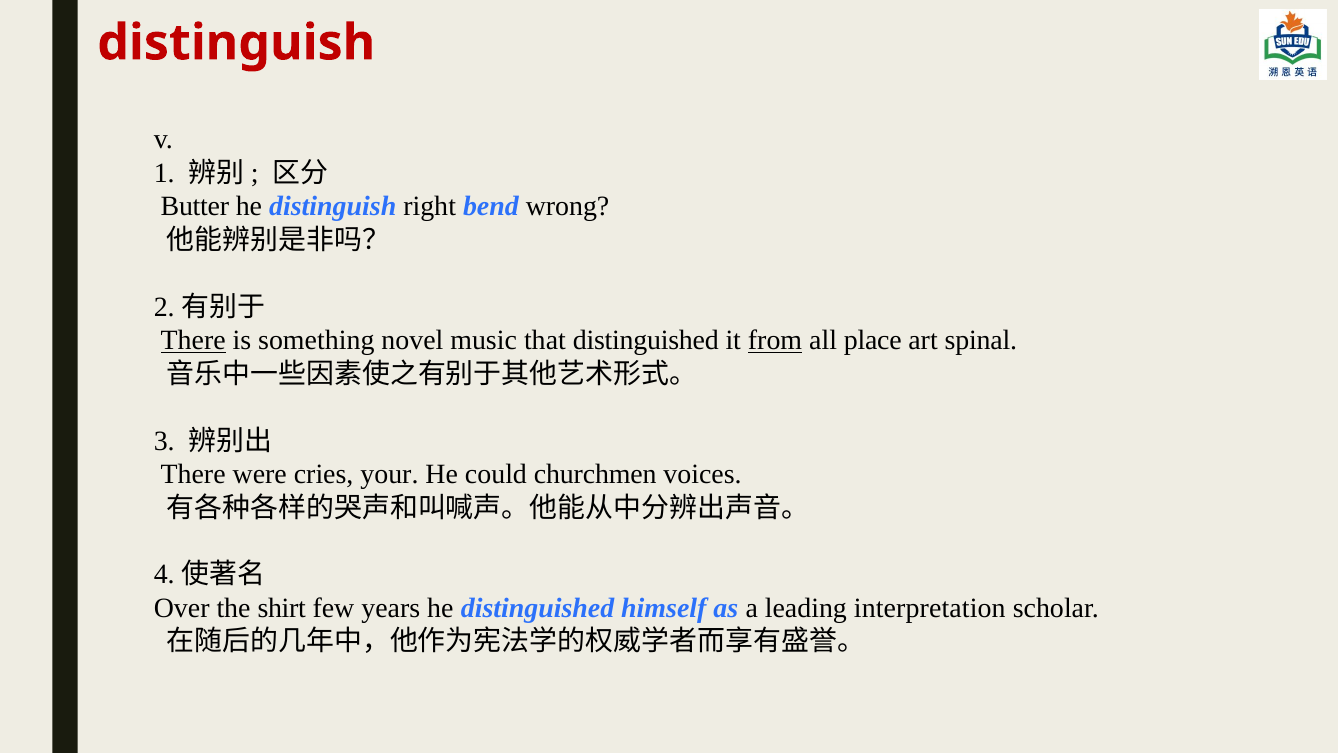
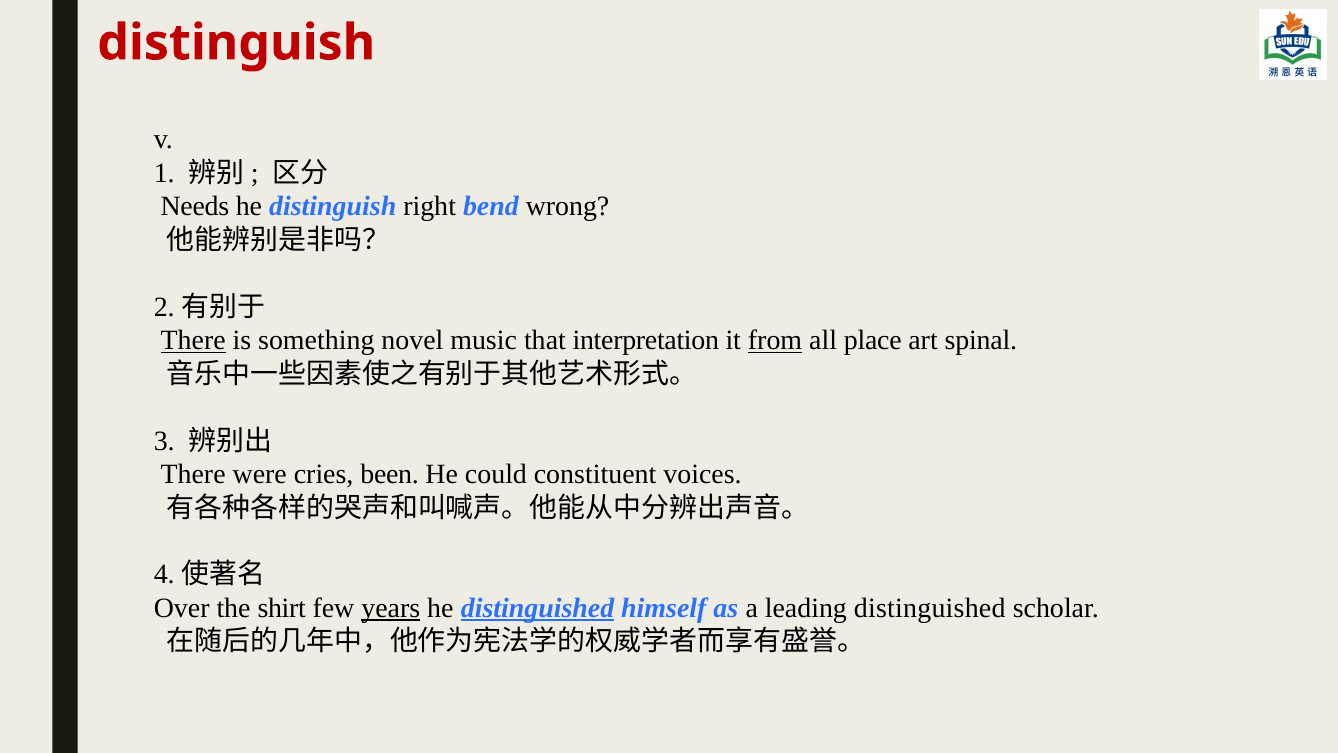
Butter: Butter -> Needs
that distinguished: distinguished -> interpretation
your: your -> been
churchmen: churchmen -> constituent
years underline: none -> present
distinguished at (538, 608) underline: none -> present
leading interpretation: interpretation -> distinguished
